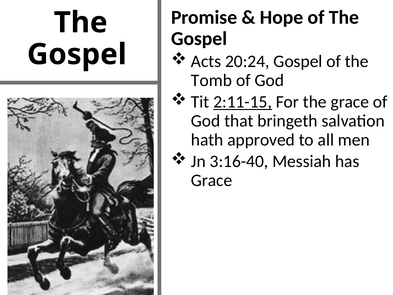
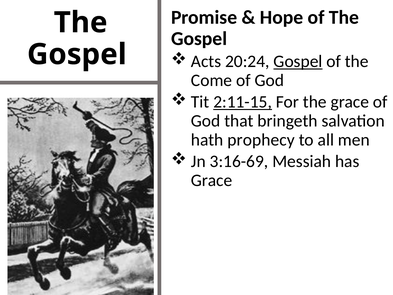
Gospel at (298, 61) underline: none -> present
Tomb: Tomb -> Come
approved: approved -> prophecy
3:16-40: 3:16-40 -> 3:16-69
